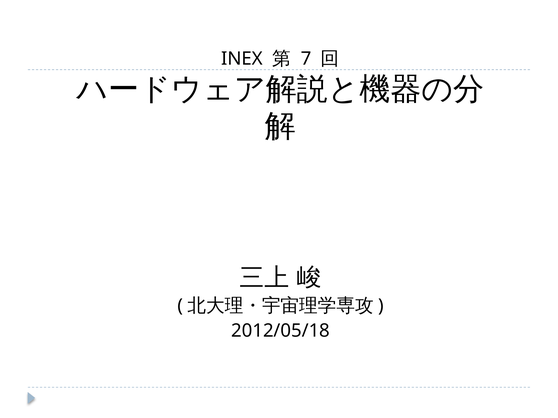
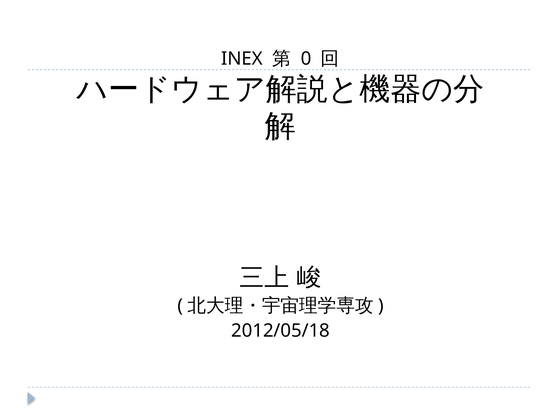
7: 7 -> 0
